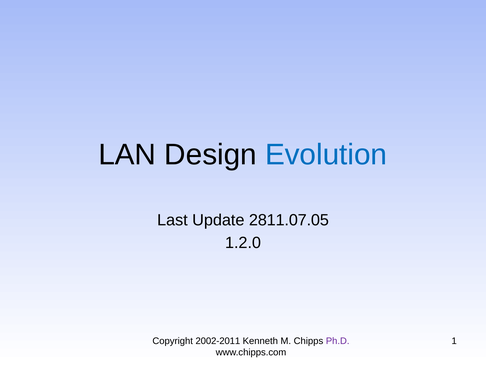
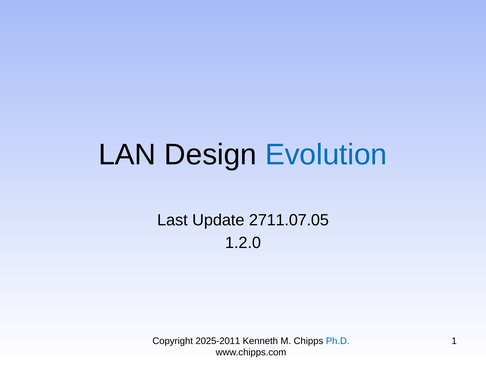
2811.07.05: 2811.07.05 -> 2711.07.05
2002-2011: 2002-2011 -> 2025-2011
Ph.D colour: purple -> blue
